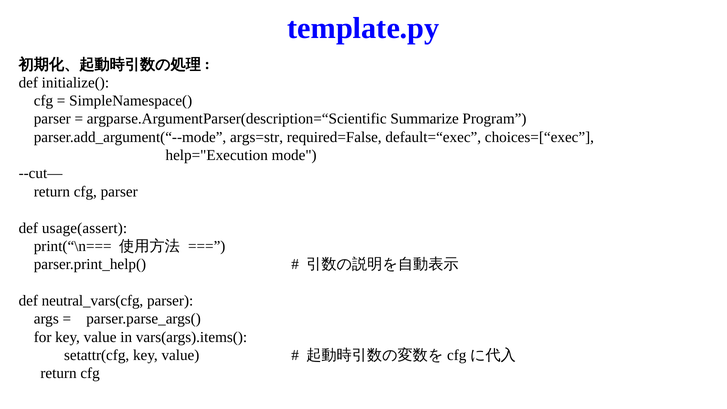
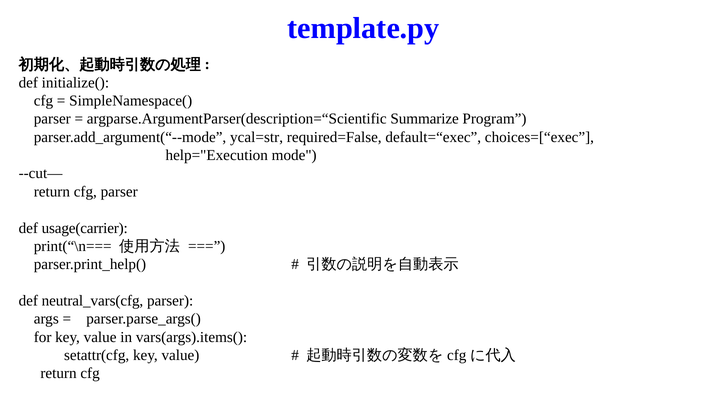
args=str: args=str -> ycal=str
usage(assert: usage(assert -> usage(carrier
